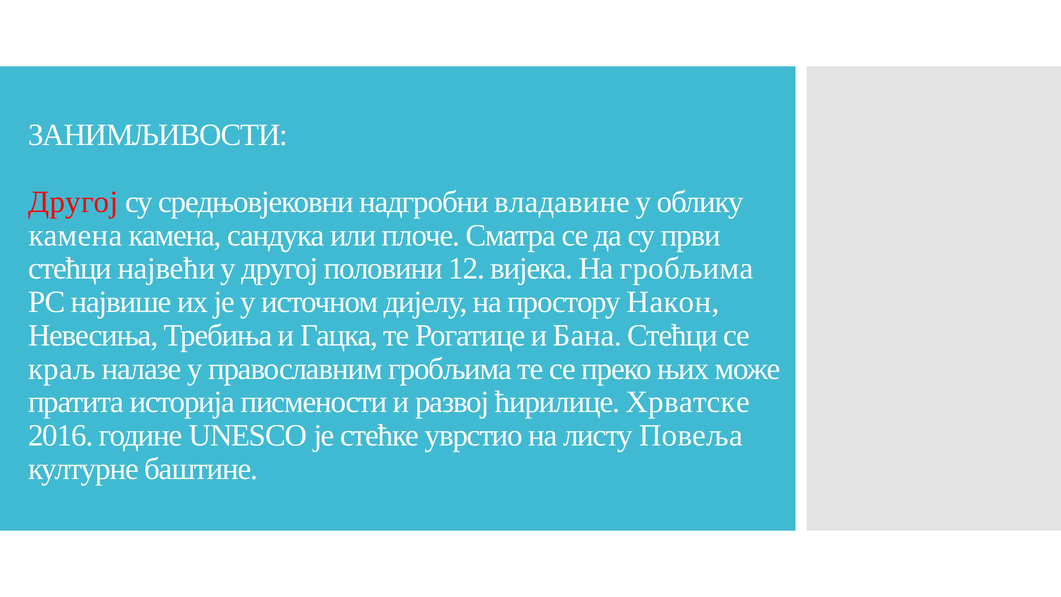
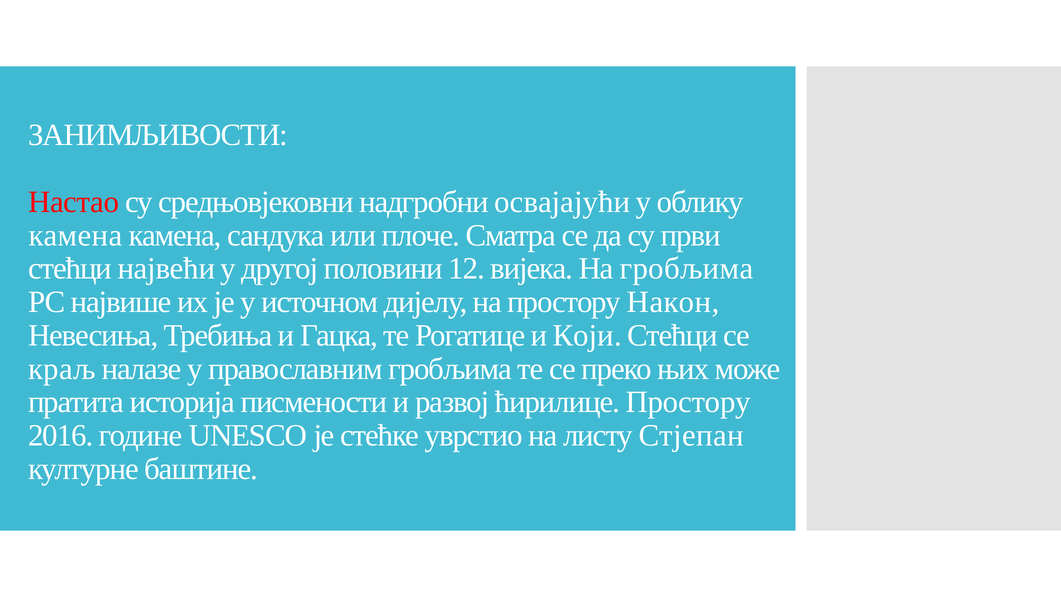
Другој at (73, 202): Другој -> Настао
владавине: владавине -> освајајући
Бана: Бана -> Који
ћирилице Хрватске: Хрватске -> Простору
Повеља: Повеља -> Стјепан
